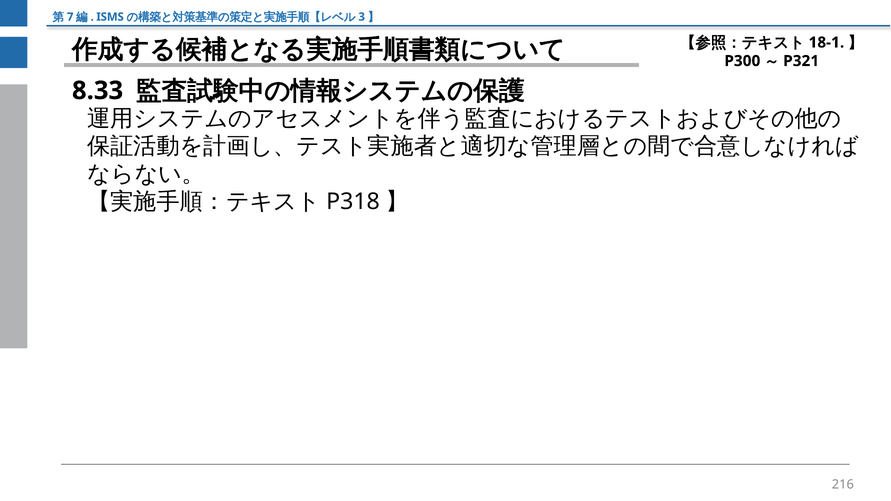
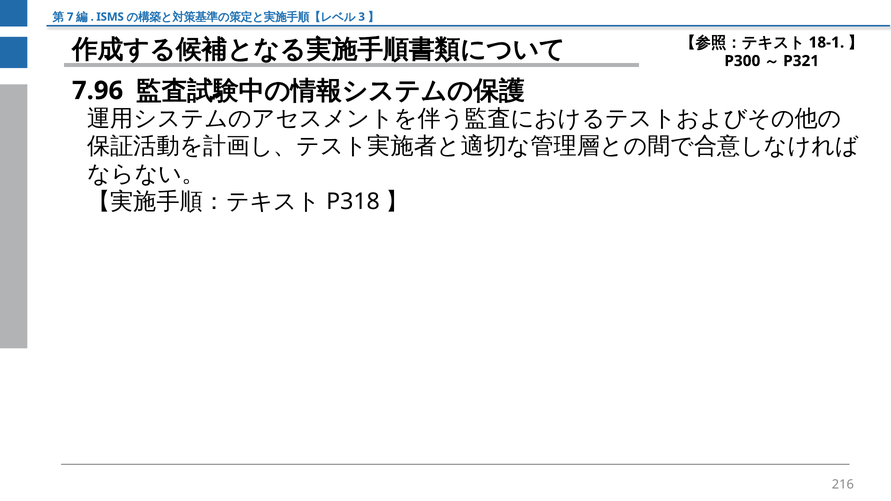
8.33: 8.33 -> 7.96
